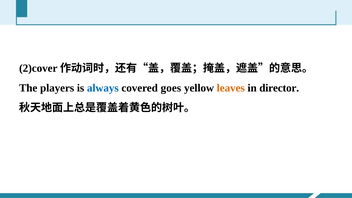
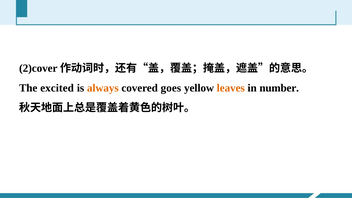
players: players -> excited
always colour: blue -> orange
director: director -> number
